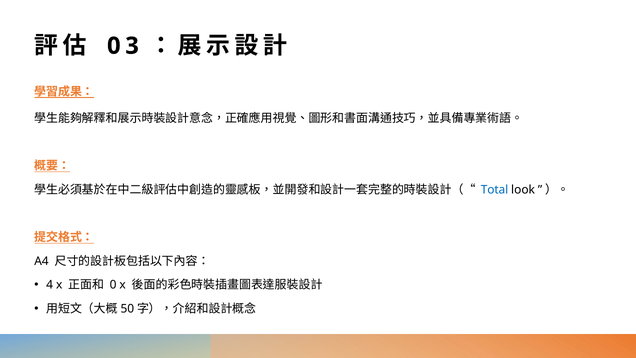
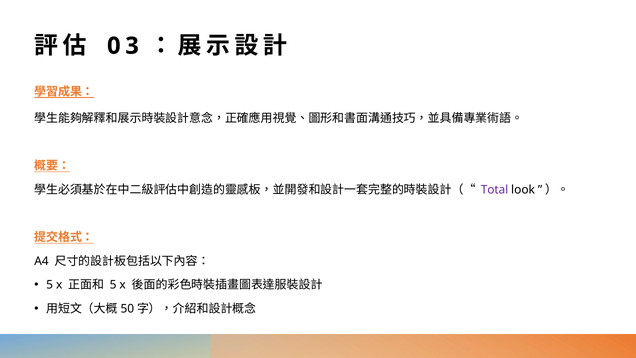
Total colour: blue -> purple
4 at (50, 285): 4 -> 5
0 at (113, 285): 0 -> 5
